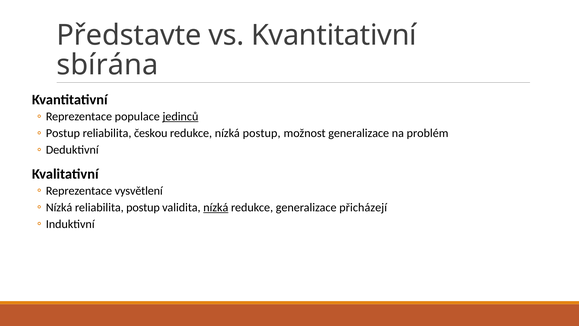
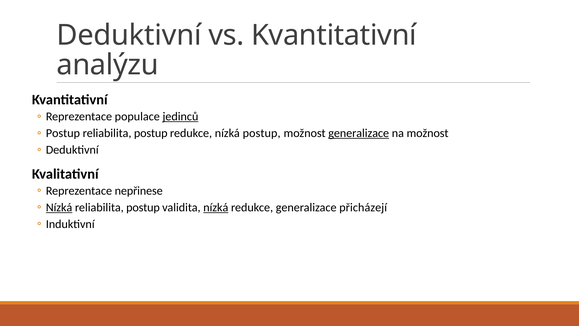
Představte at (129, 35): Představte -> Deduktivní
sbírána: sbírána -> analýzu
českou at (151, 133): českou -> postup
generalizace at (359, 133) underline: none -> present
na problém: problém -> možnost
vysvětlení: vysvětlení -> nepřinese
Nízká at (59, 207) underline: none -> present
